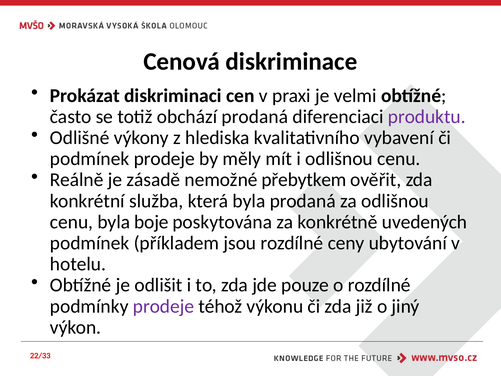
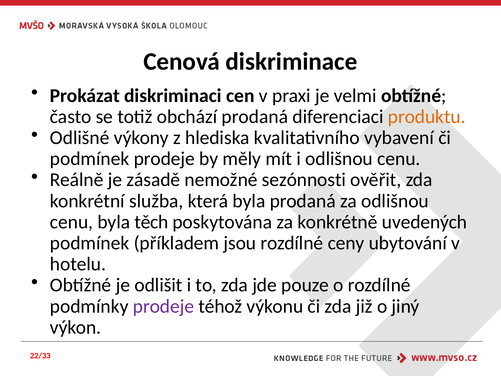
produktu colour: purple -> orange
přebytkem: přebytkem -> sezónnosti
boje: boje -> těch
